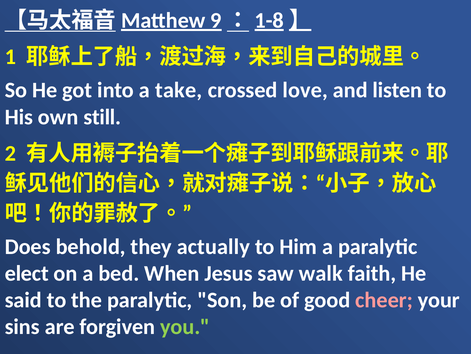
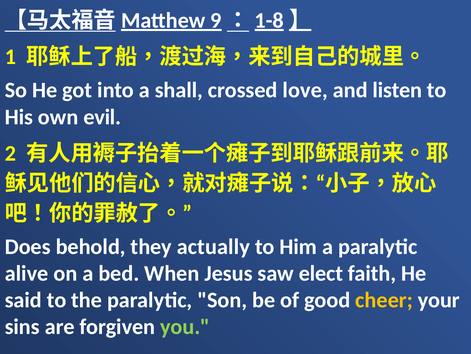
take: take -> shall
still: still -> evil
elect: elect -> alive
walk: walk -> elect
cheer colour: pink -> yellow
